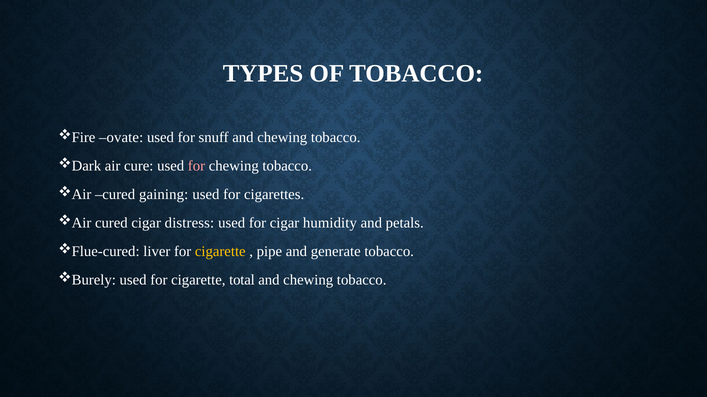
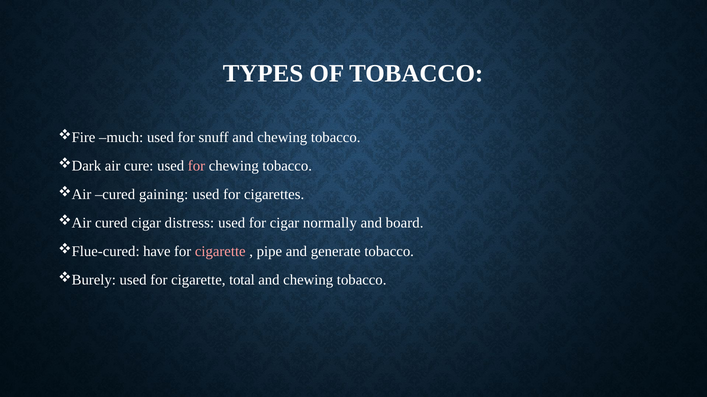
ovate: ovate -> much
humidity: humidity -> normally
petals: petals -> board
liver: liver -> have
cigarette at (220, 252) colour: yellow -> pink
